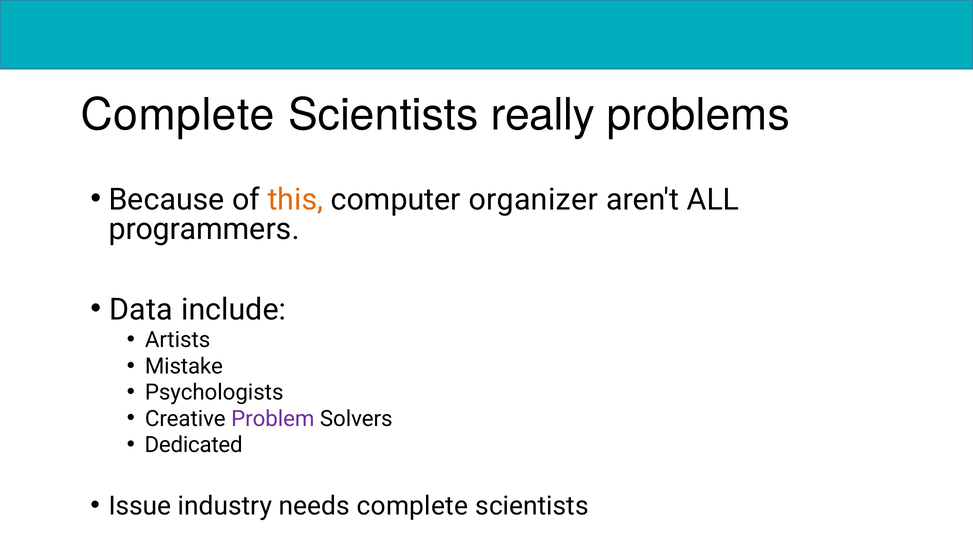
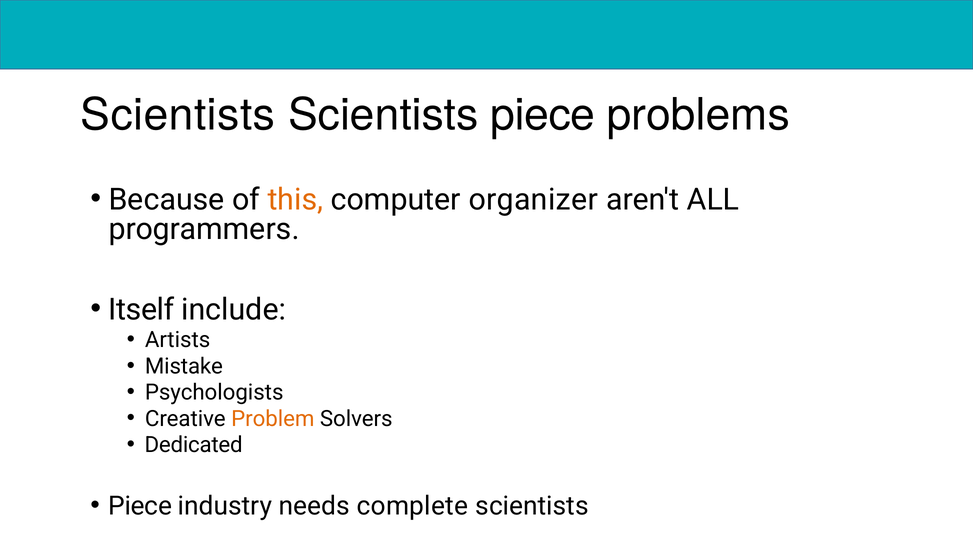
Complete at (178, 115): Complete -> Scientists
Scientists really: really -> piece
Data: Data -> Itself
Problem colour: purple -> orange
Issue at (140, 506): Issue -> Piece
